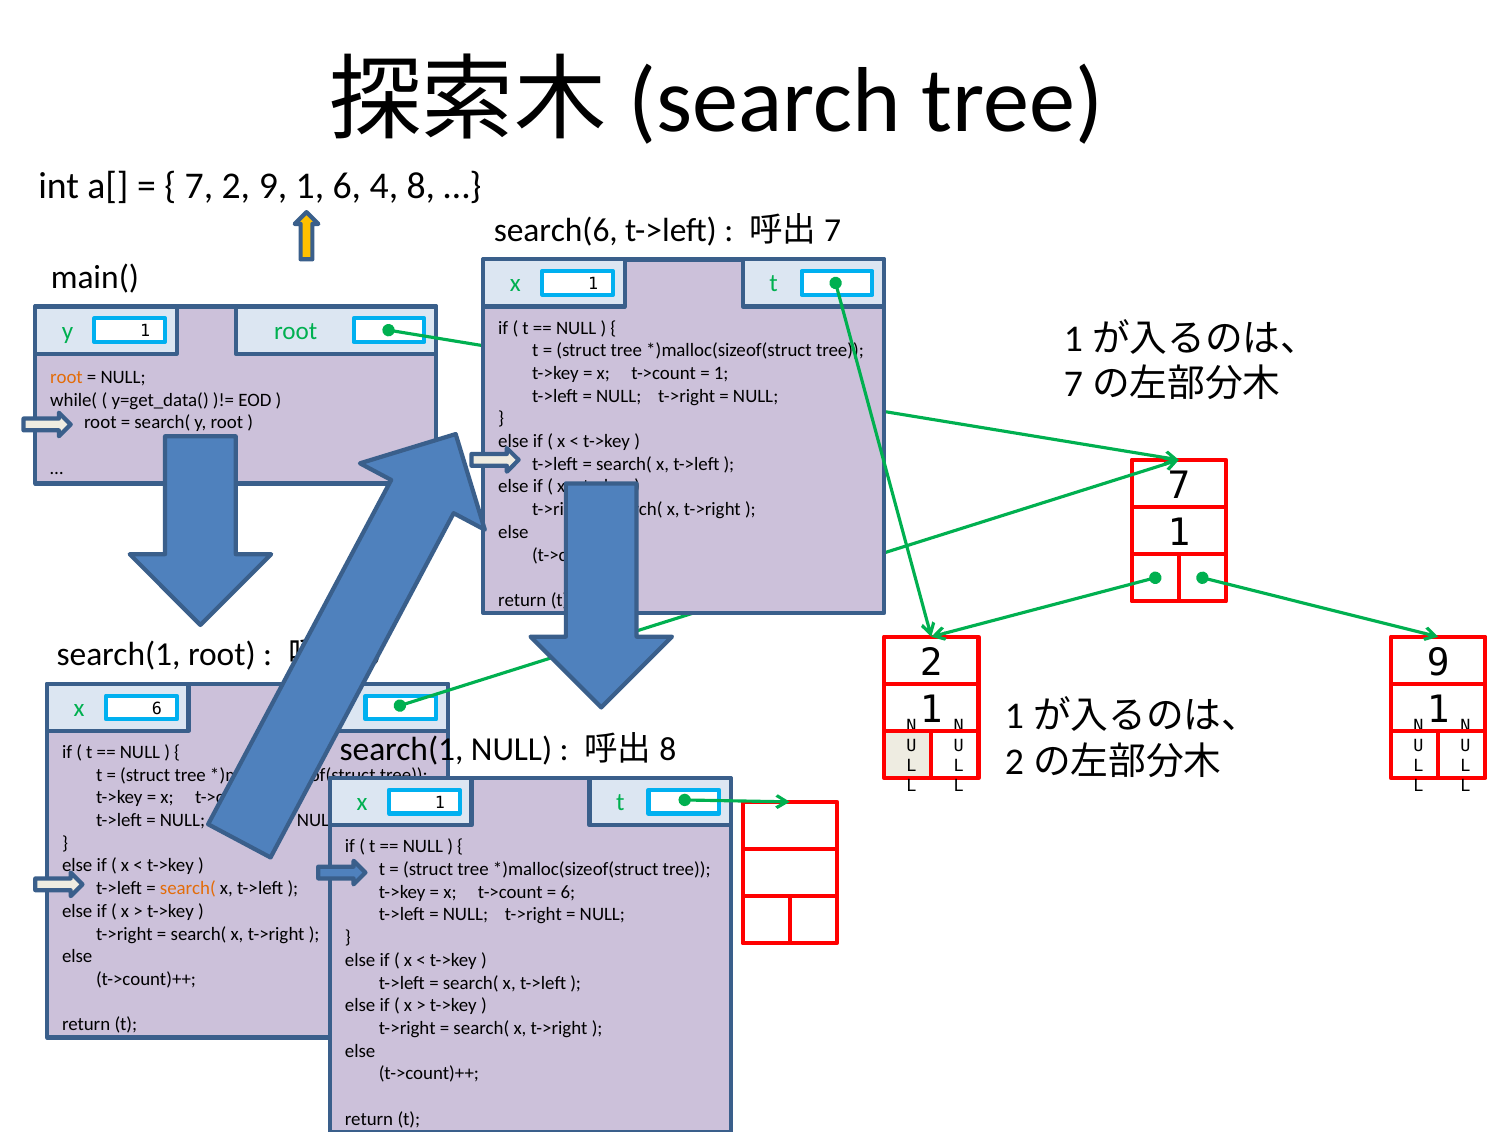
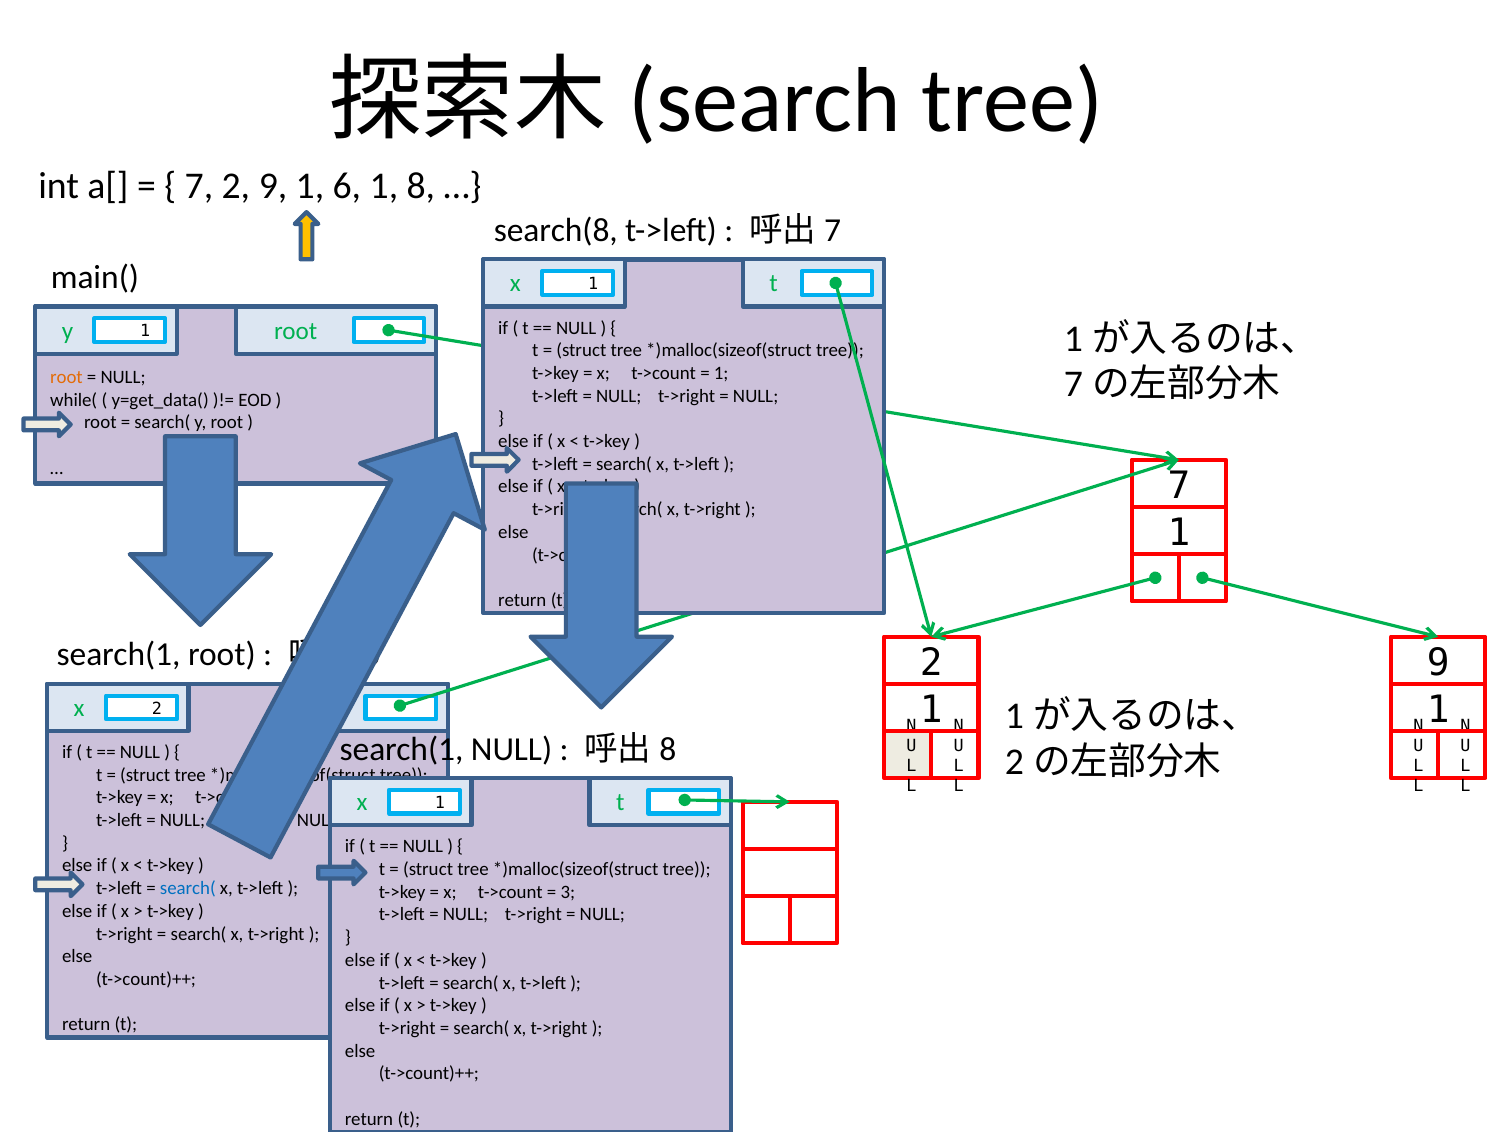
6 4: 4 -> 1
search(6: search(6 -> search(8
x 6: 6 -> 2
search( at (188, 888) colour: orange -> blue
6 at (568, 892): 6 -> 3
